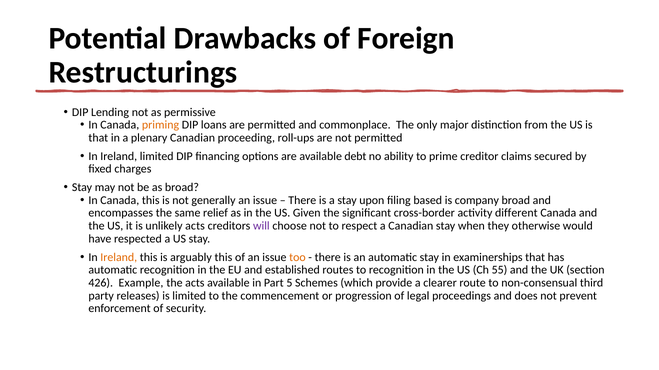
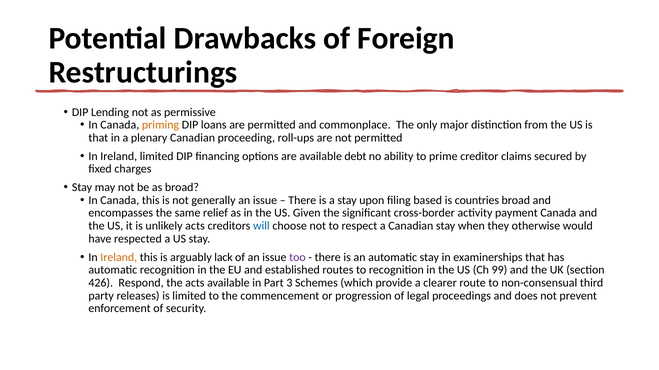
company: company -> countries
different: different -> payment
will colour: purple -> blue
arguably this: this -> lack
too colour: orange -> purple
55: 55 -> 99
Example: Example -> Respond
5: 5 -> 3
